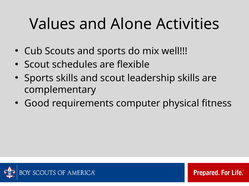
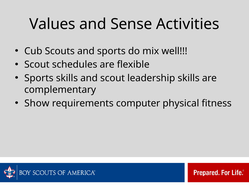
Alone: Alone -> Sense
Good: Good -> Show
